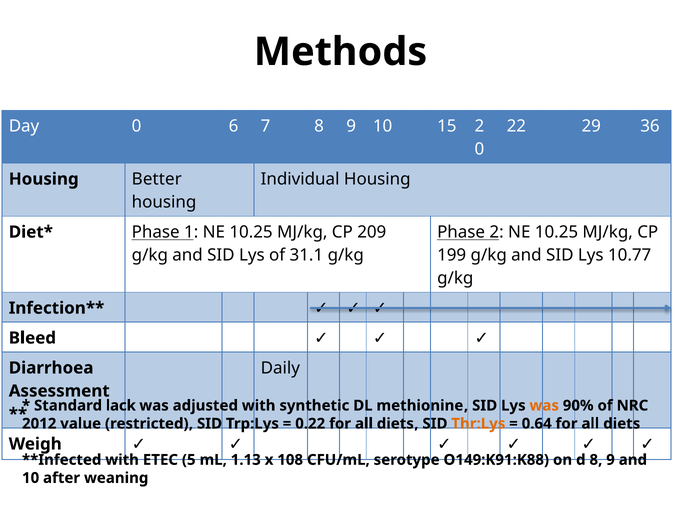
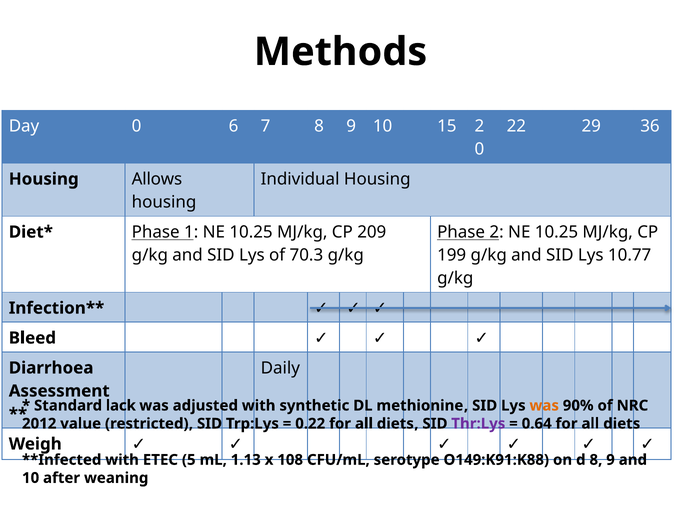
Better: Better -> Allows
31.1: 31.1 -> 70.3
Thr:Lys colour: orange -> purple
